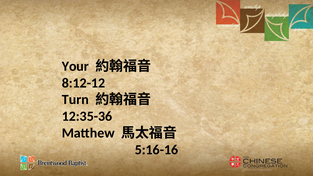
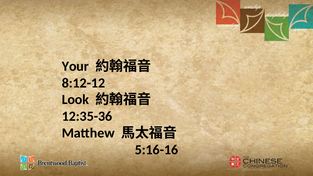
Turn: Turn -> Look
